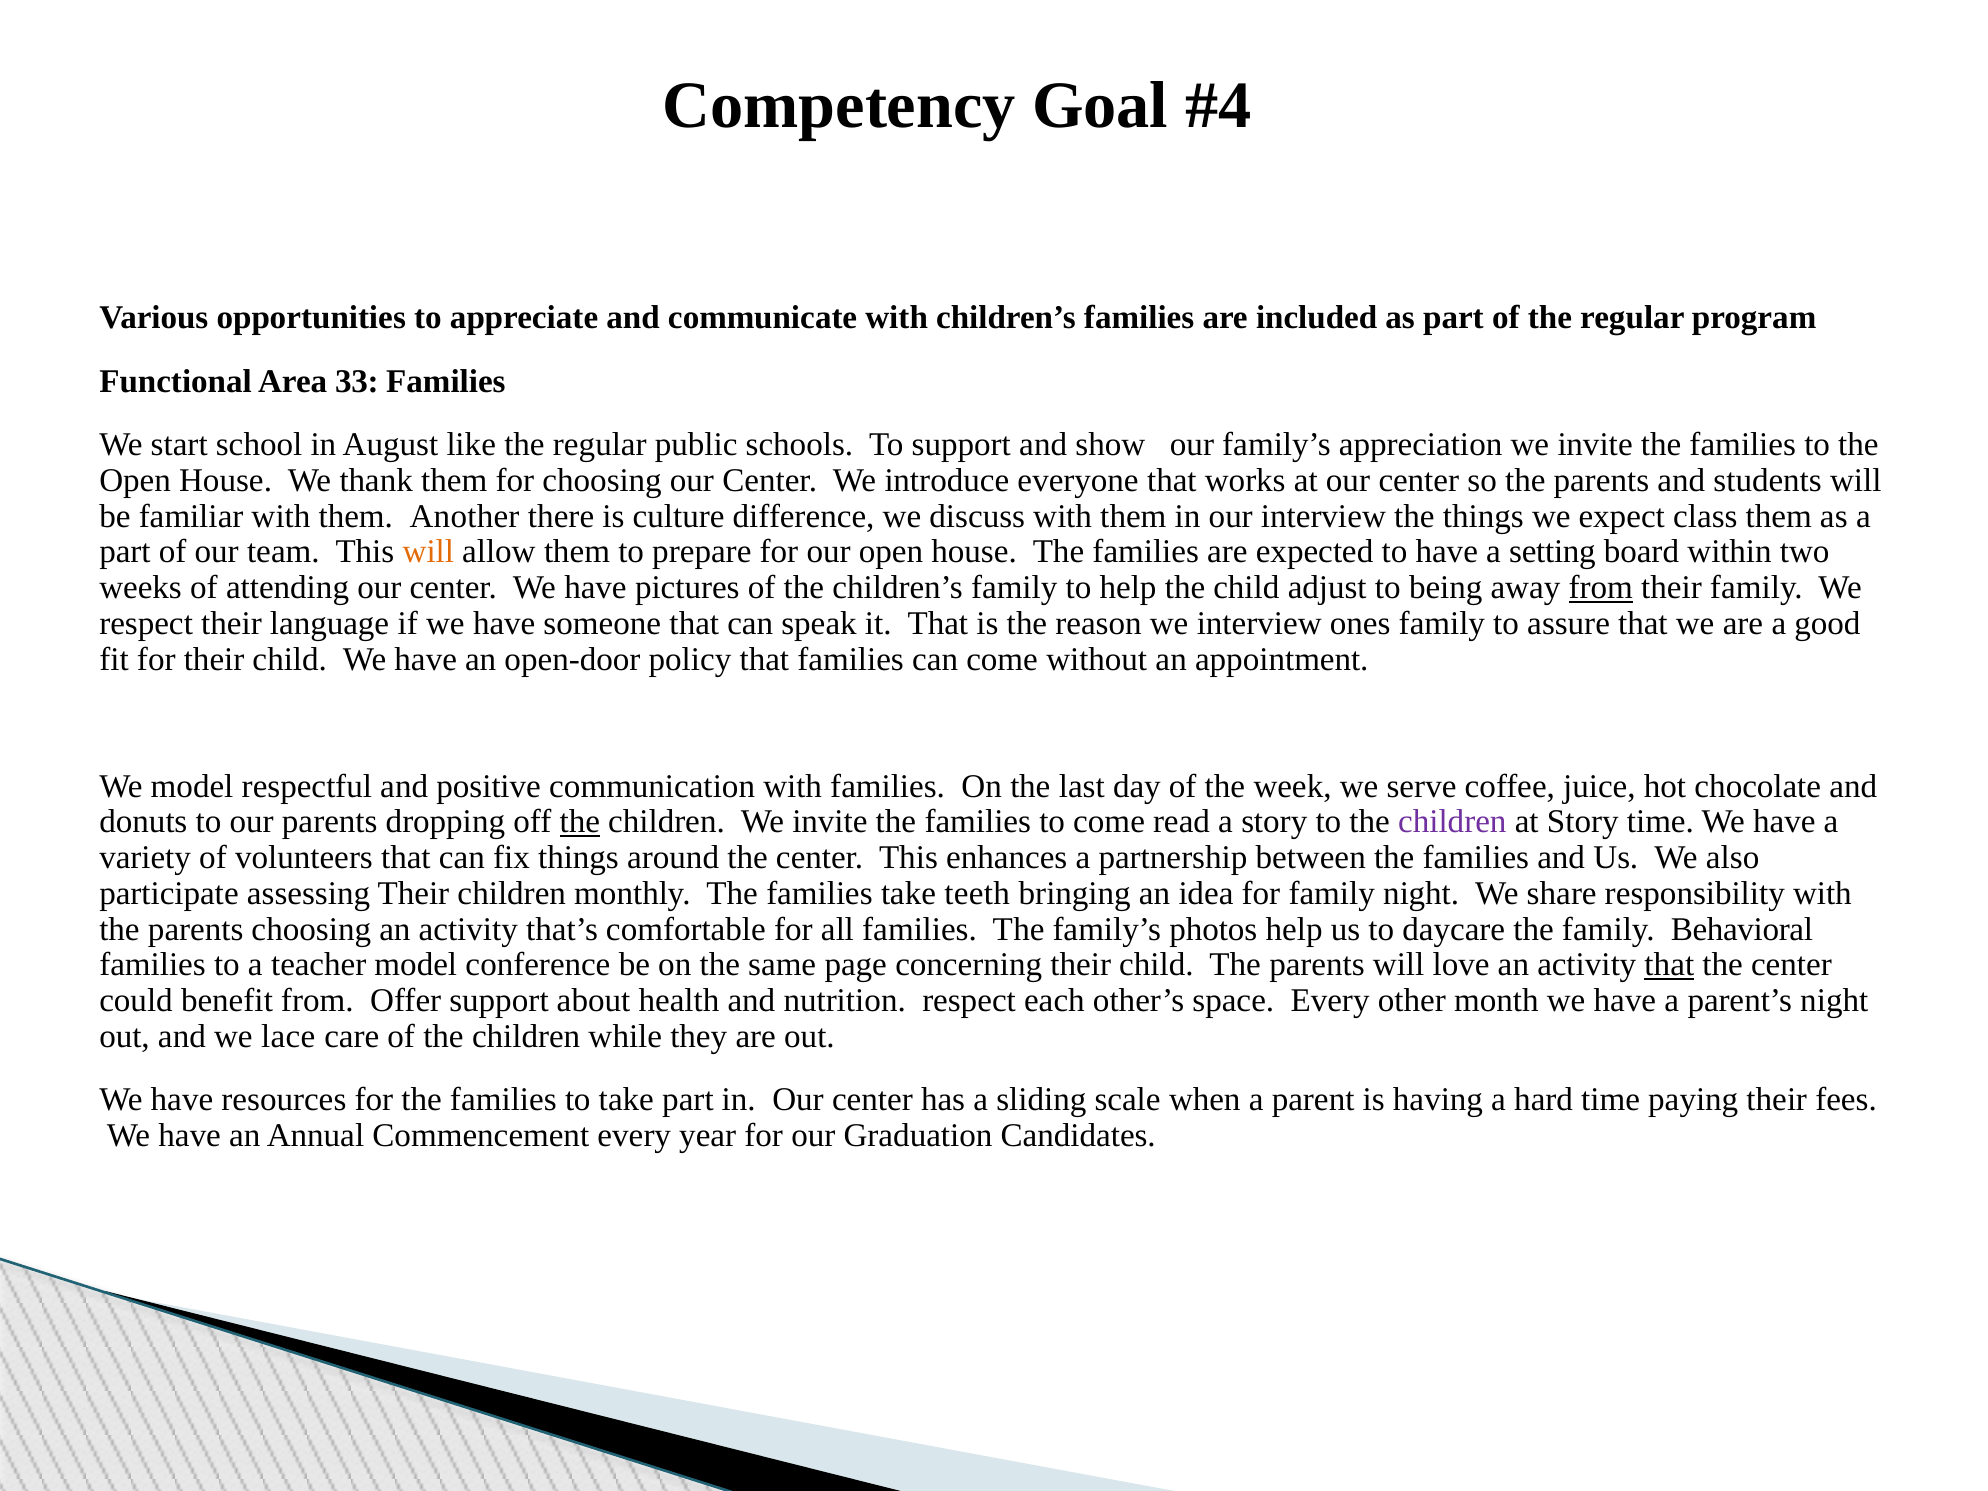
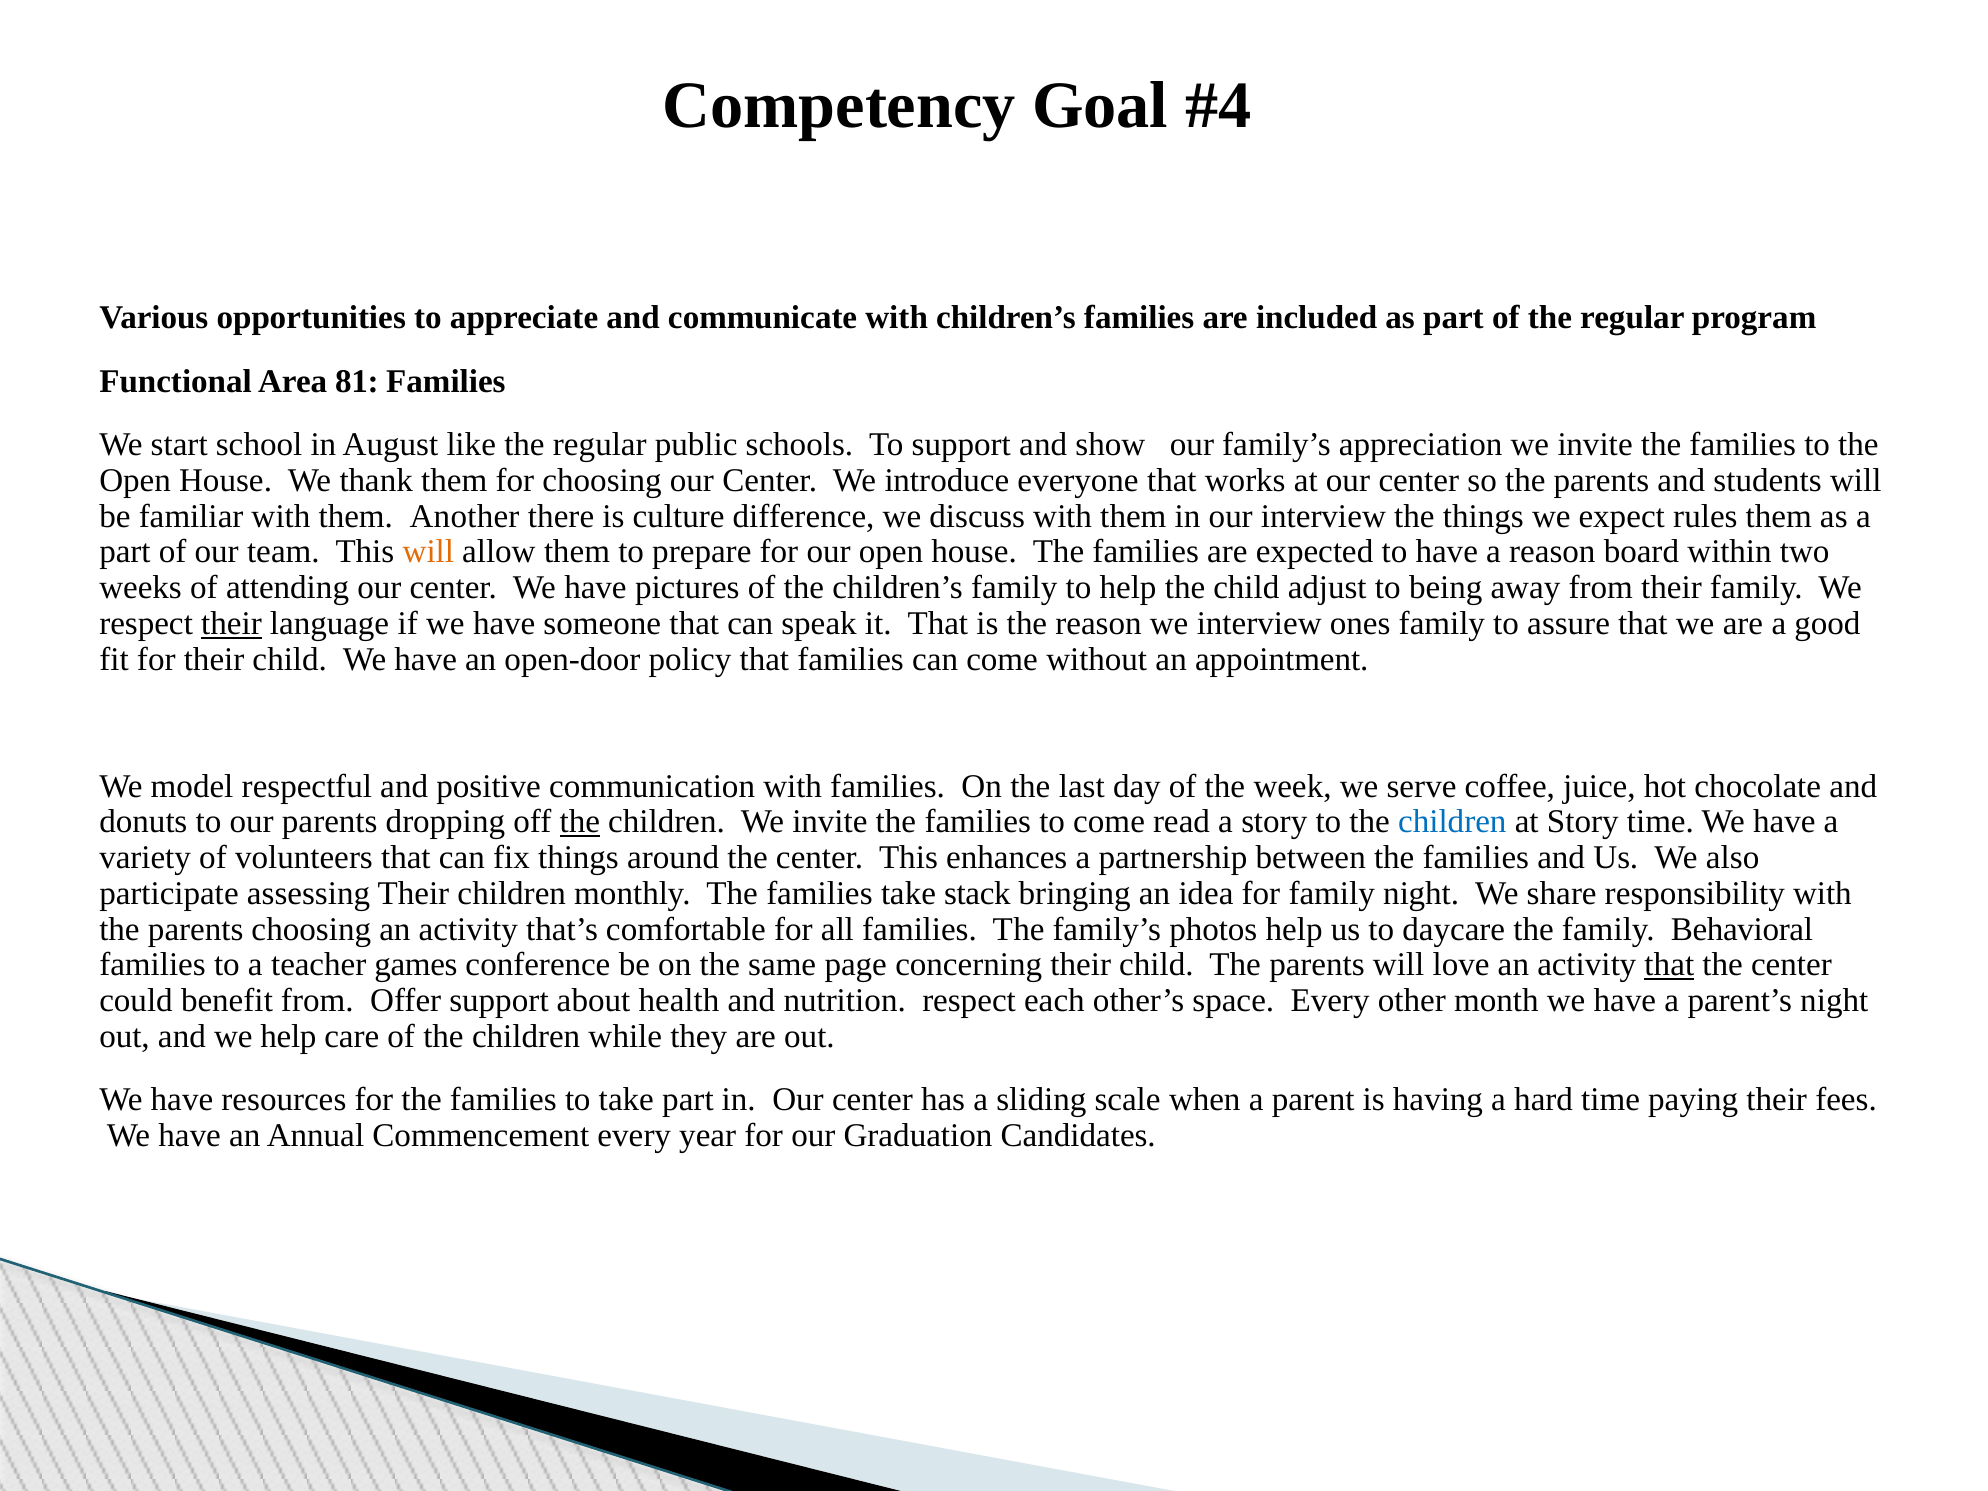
33: 33 -> 81
class: class -> rules
a setting: setting -> reason
from at (1601, 588) underline: present -> none
their at (232, 624) underline: none -> present
children at (1452, 822) colour: purple -> blue
teeth: teeth -> stack
teacher model: model -> games
we lace: lace -> help
